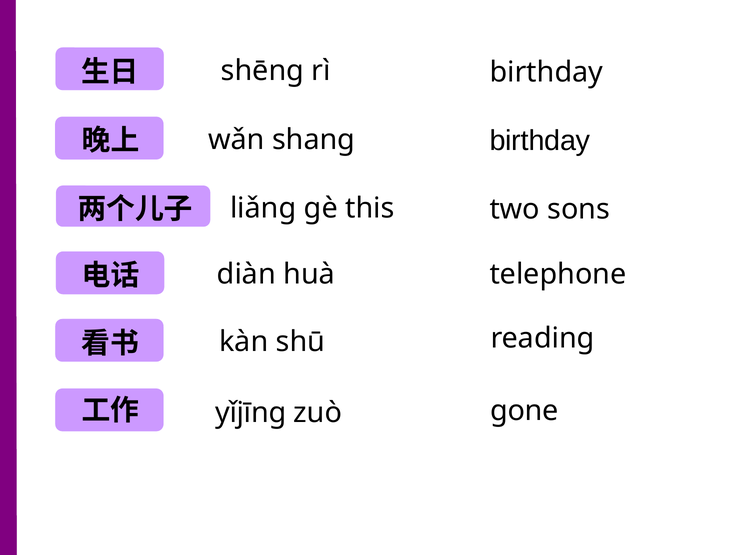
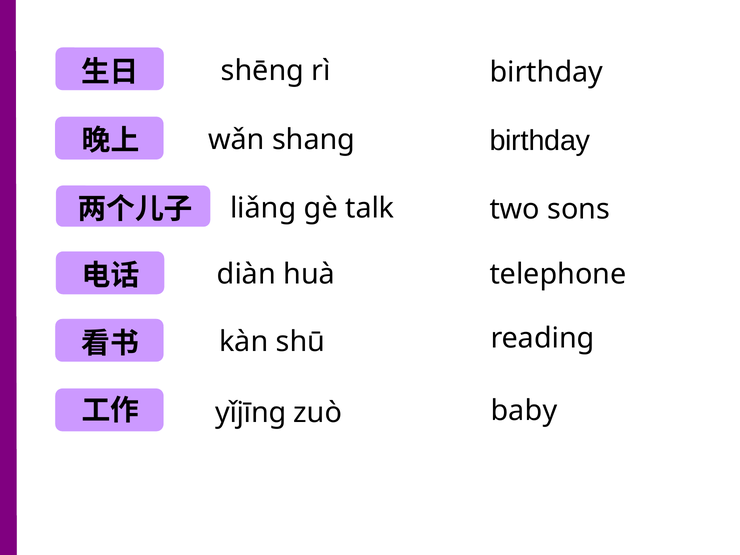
this: this -> talk
gone: gone -> baby
